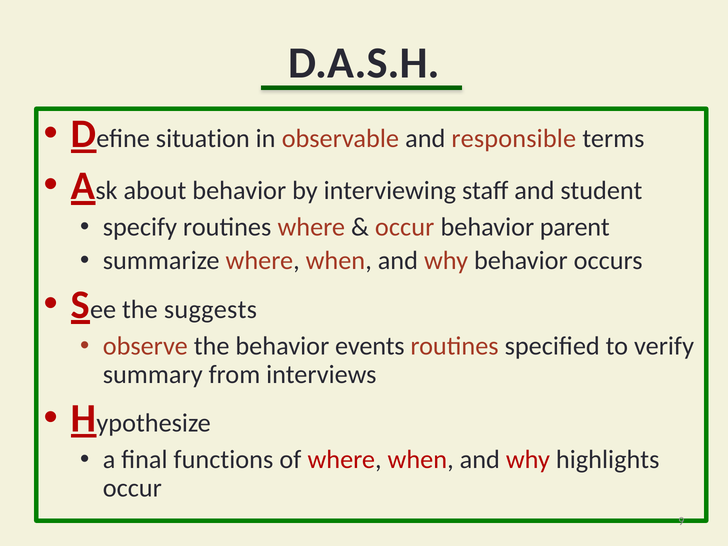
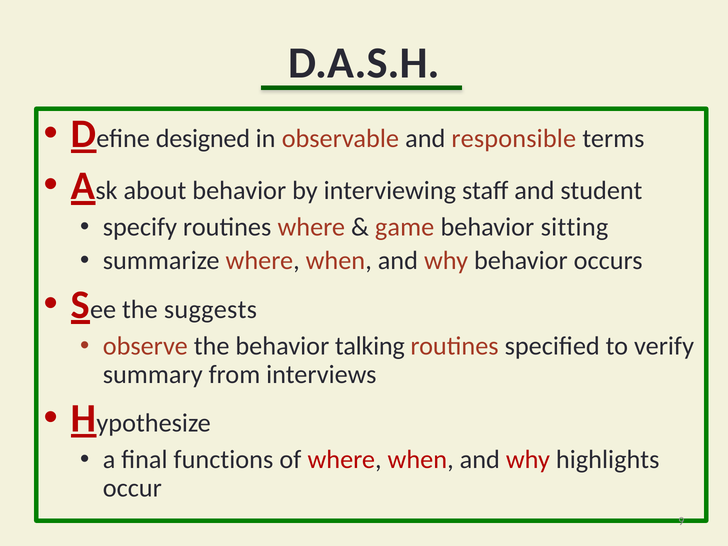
situation: situation -> designed
occur at (405, 227): occur -> game
parent: parent -> sitting
events: events -> talking
